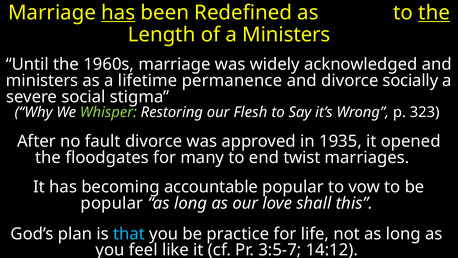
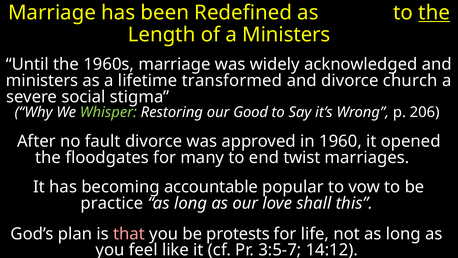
has at (118, 13) underline: present -> none
permanence: permanence -> transformed
socially: socially -> church
Flesh: Flesh -> Good
323: 323 -> 206
1935: 1935 -> 1960
popular at (112, 203): popular -> practice
that colour: light blue -> pink
practice: practice -> protests
